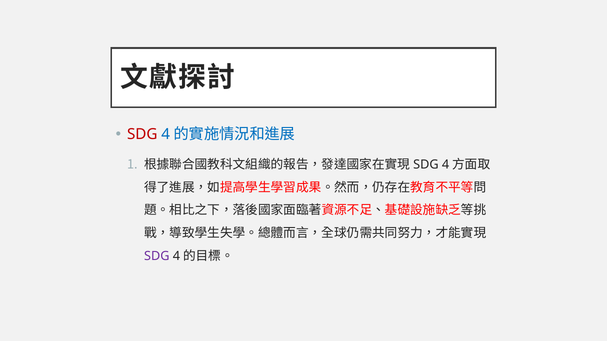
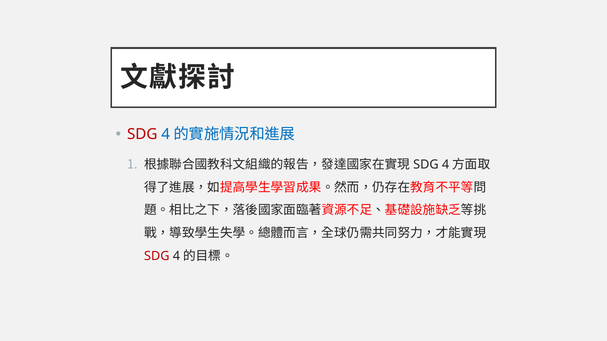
SDG at (157, 256) colour: purple -> red
